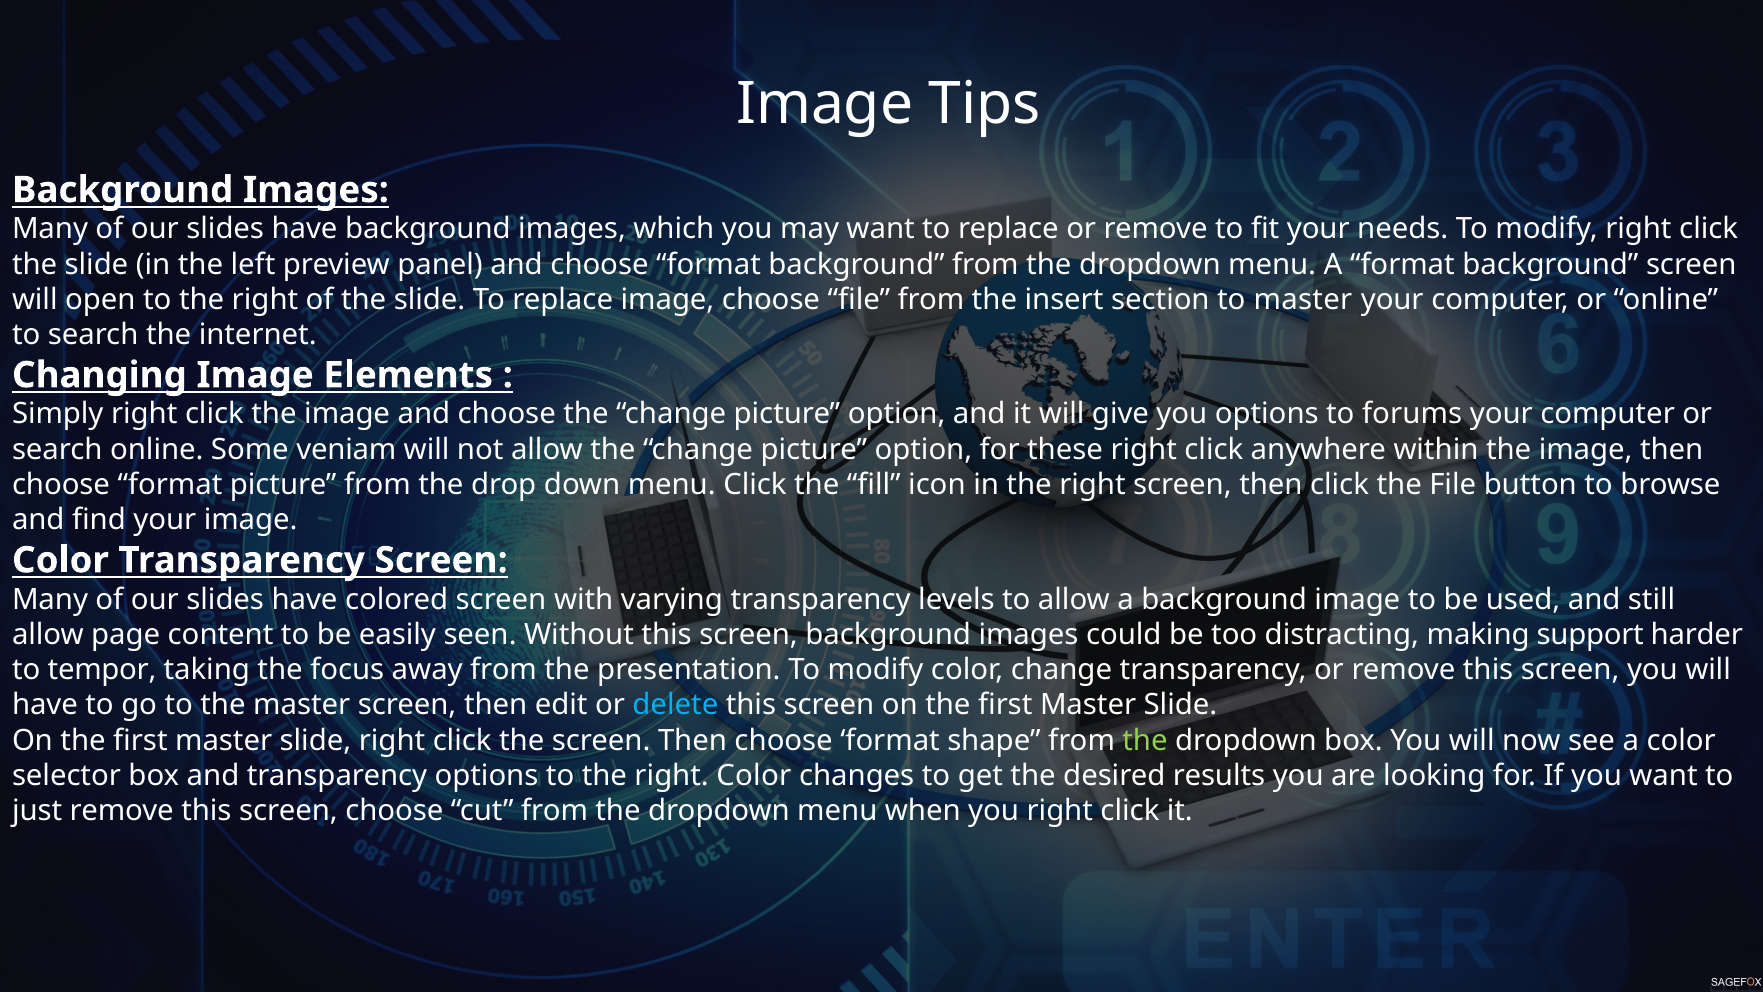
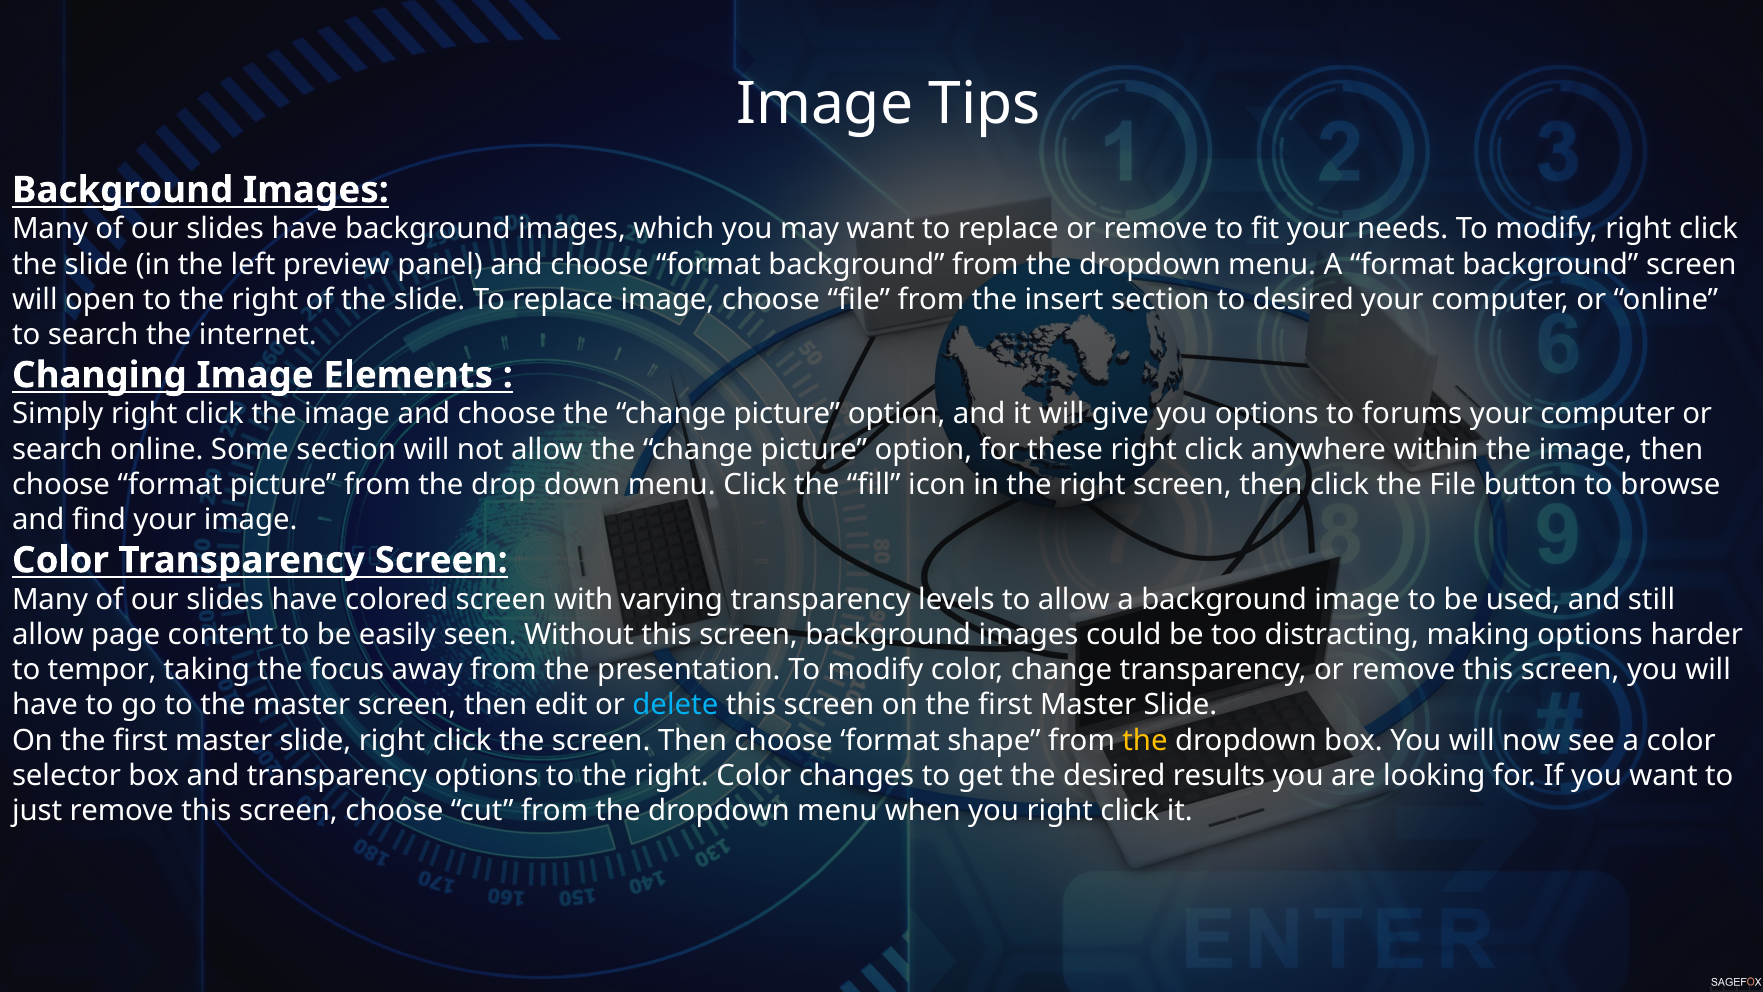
to master: master -> desired
Some veniam: veniam -> section
making support: support -> options
the at (1145, 740) colour: light green -> yellow
